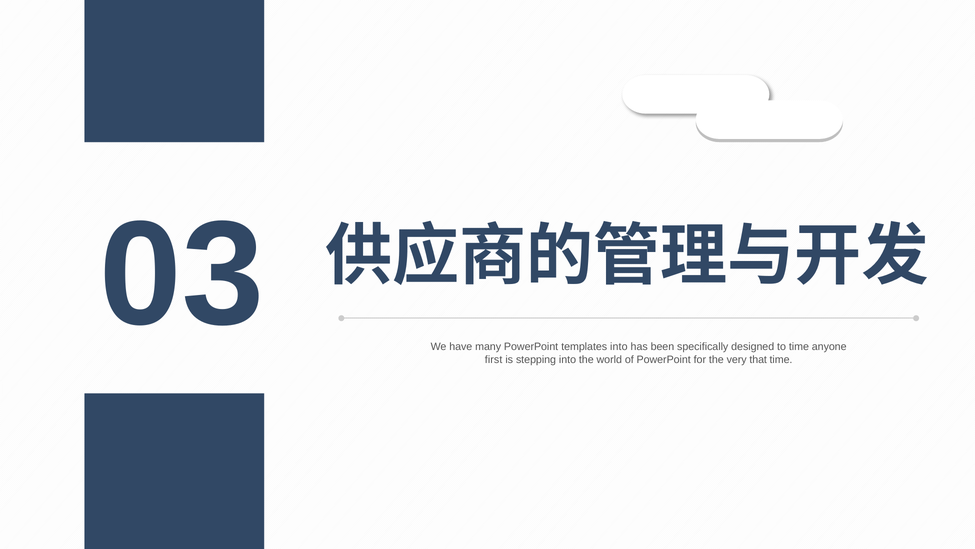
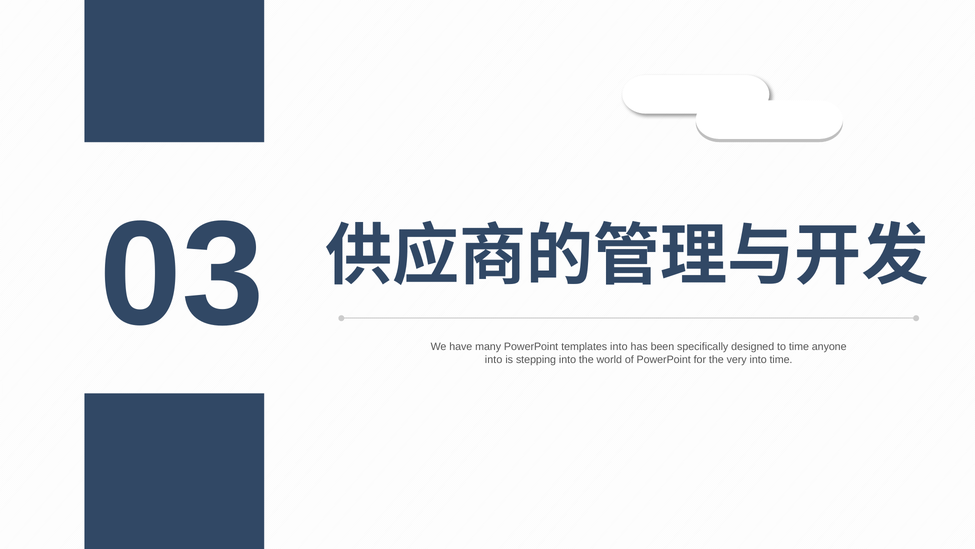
first at (494, 359): first -> into
very that: that -> into
